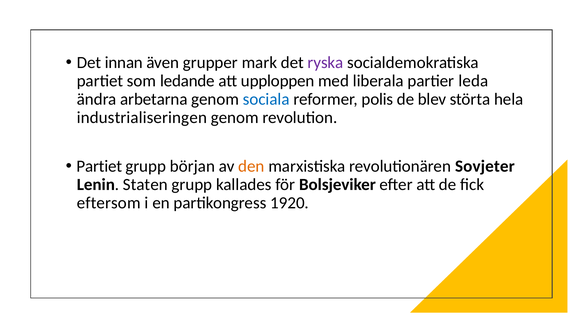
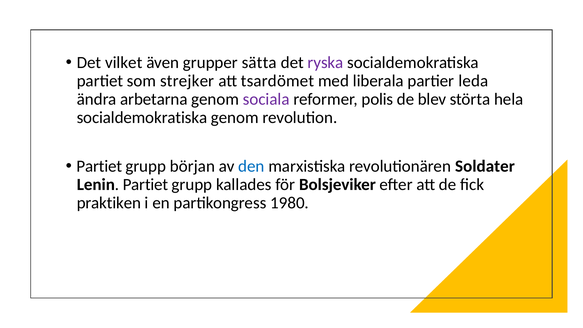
innan: innan -> vilket
mark: mark -> sätta
ledande: ledande -> strejker
upploppen: upploppen -> tsardömet
sociala colour: blue -> purple
industrialiseringen at (142, 117): industrialiseringen -> socialdemokratiska
den colour: orange -> blue
Sovjeter: Sovjeter -> Soldater
Lenin Staten: Staten -> Partiet
eftersom: eftersom -> praktiken
1920: 1920 -> 1980
